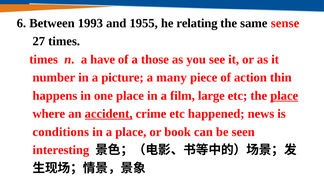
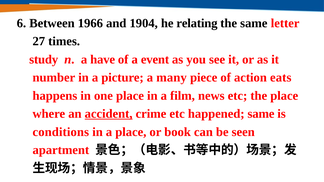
1993: 1993 -> 1966
1955: 1955 -> 1904
sense: sense -> letter
times at (44, 60): times -> study
those: those -> event
thin: thin -> eats
large: large -> news
place at (284, 96) underline: present -> none
happened news: news -> same
interesting: interesting -> apartment
